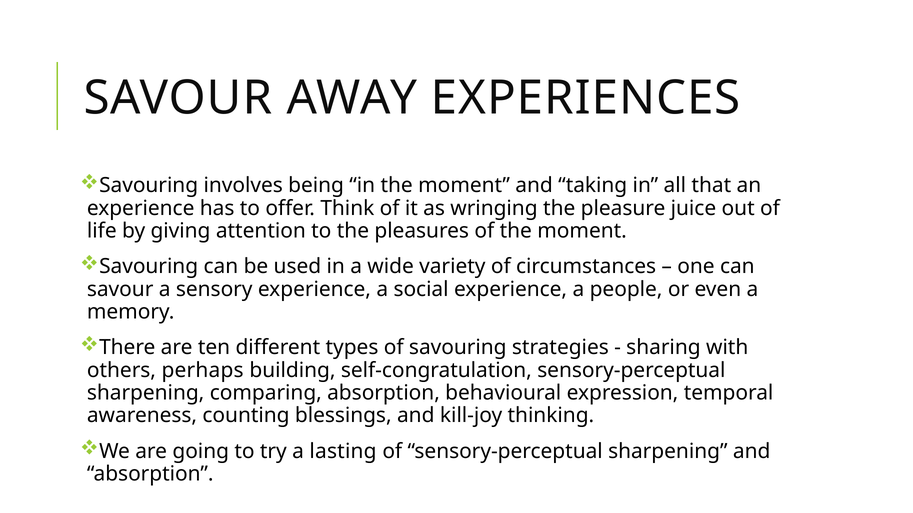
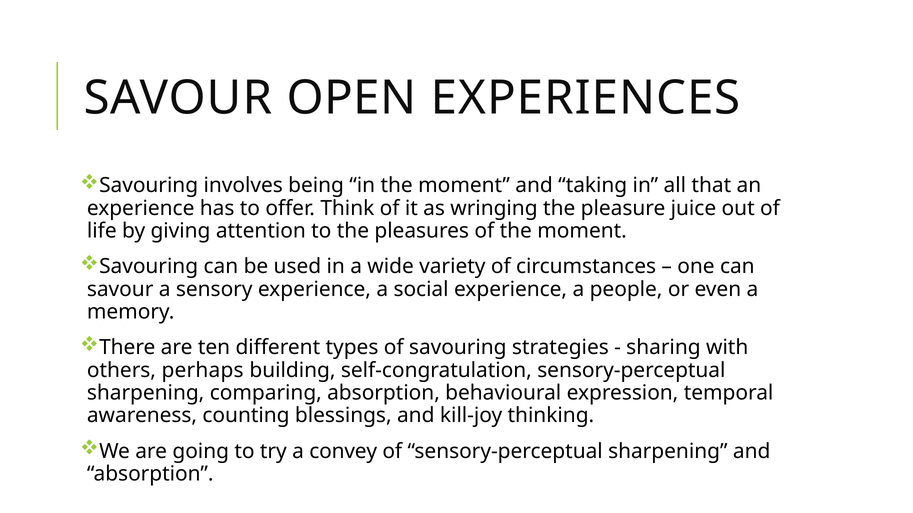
AWAY: AWAY -> OPEN
lasting: lasting -> convey
